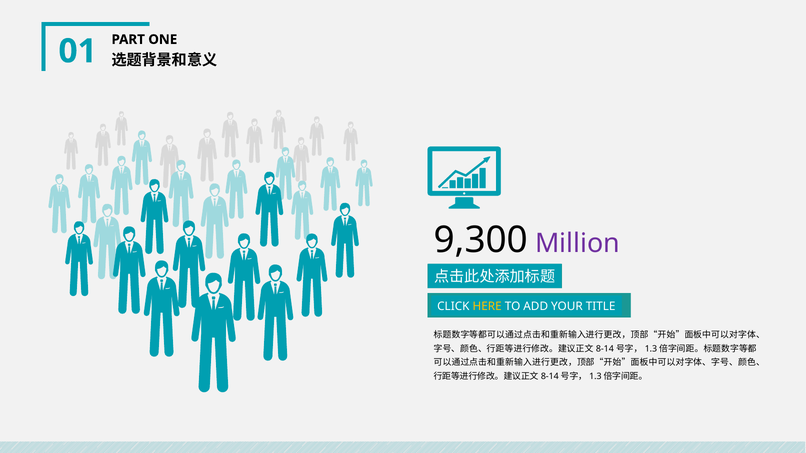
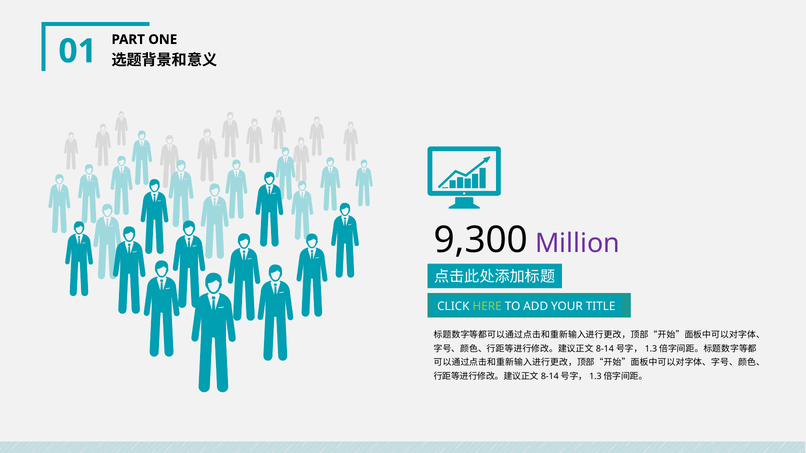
HERE colour: yellow -> light green
